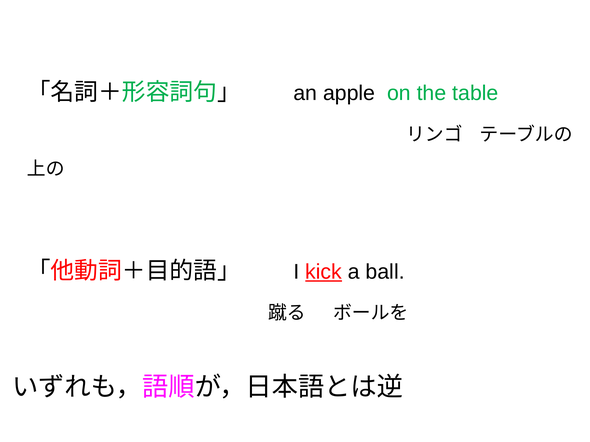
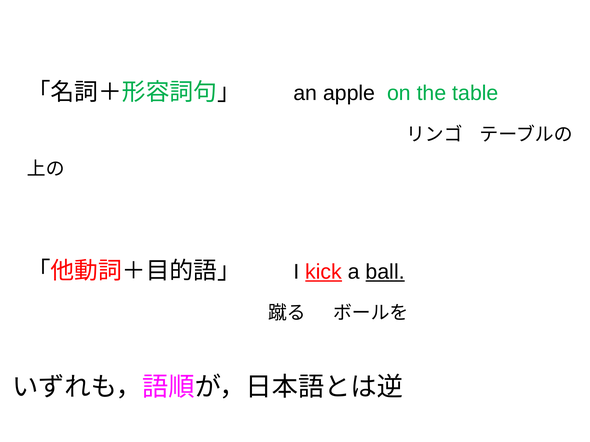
ball underline: none -> present
